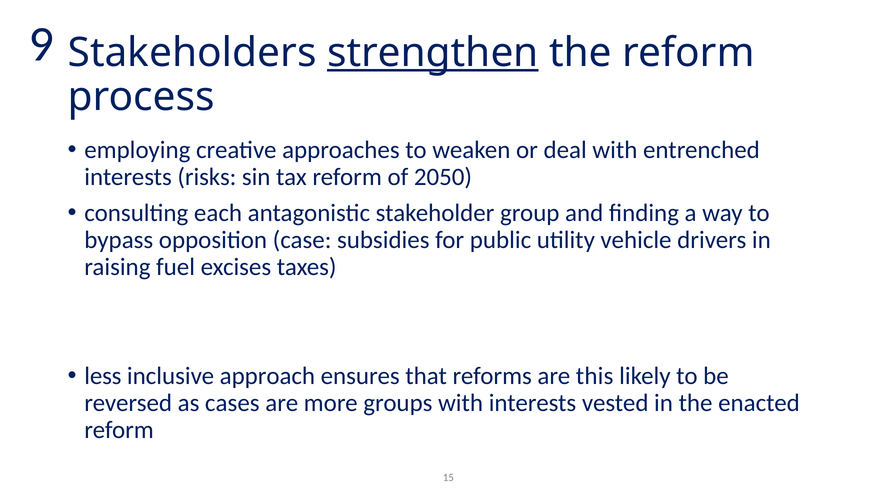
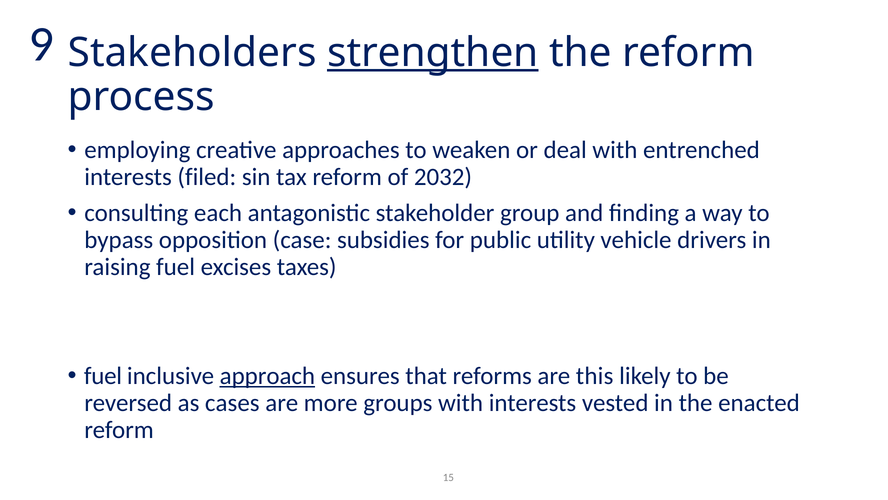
risks: risks -> filed
2050: 2050 -> 2032
less at (103, 376): less -> fuel
approach underline: none -> present
